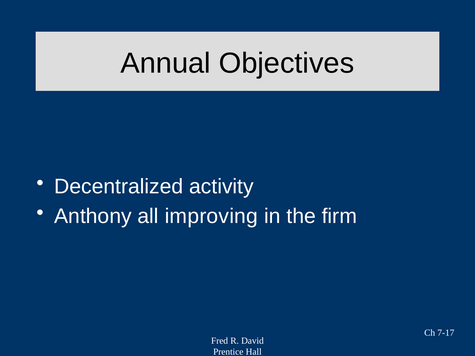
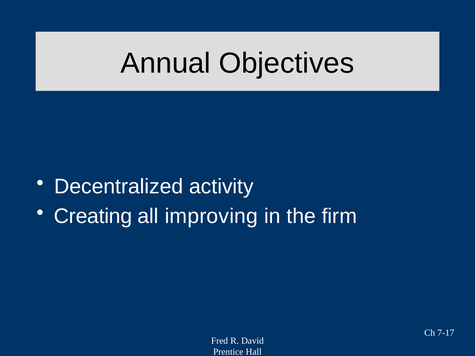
Anthony: Anthony -> Creating
